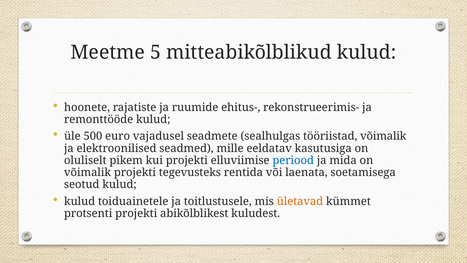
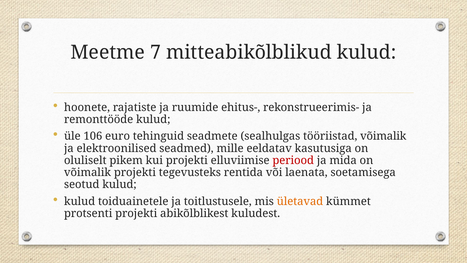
5: 5 -> 7
500: 500 -> 106
vajadusel: vajadusel -> tehinguid
periood colour: blue -> red
